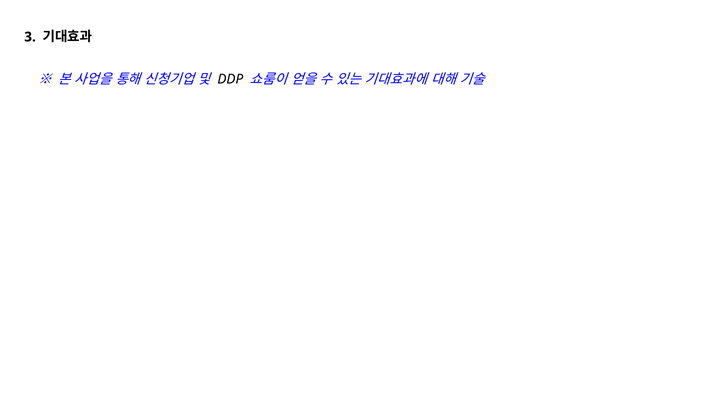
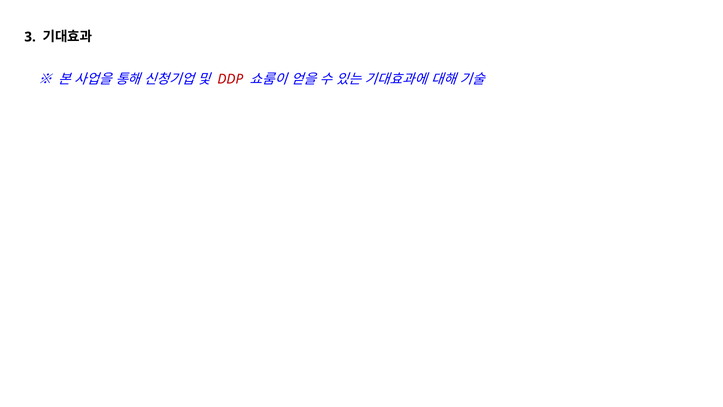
DDP colour: black -> red
